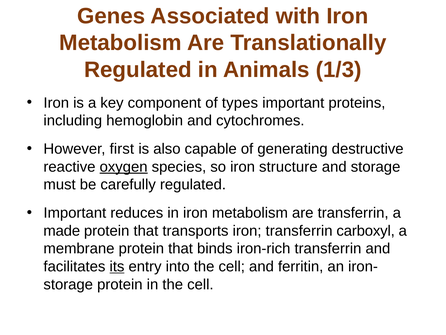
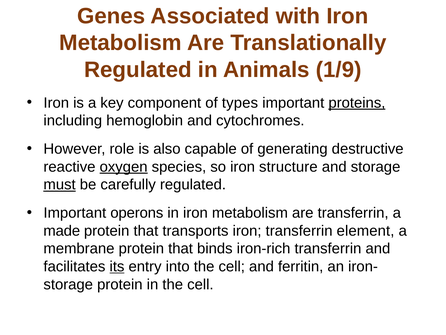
1/3: 1/3 -> 1/9
proteins underline: none -> present
first: first -> role
must underline: none -> present
reduces: reduces -> operons
carboxyl: carboxyl -> element
